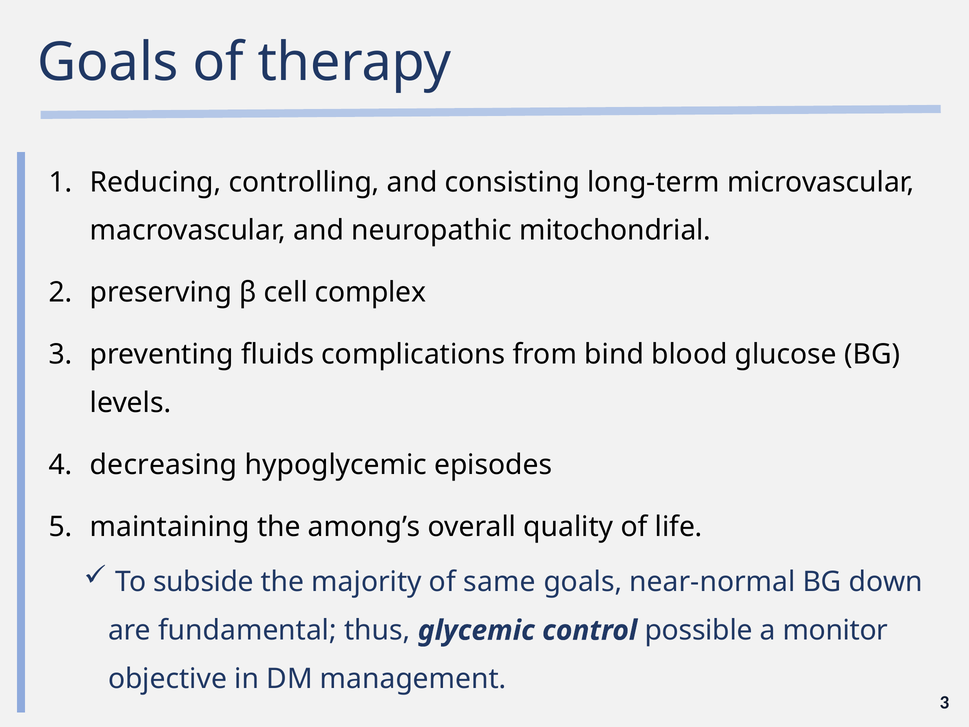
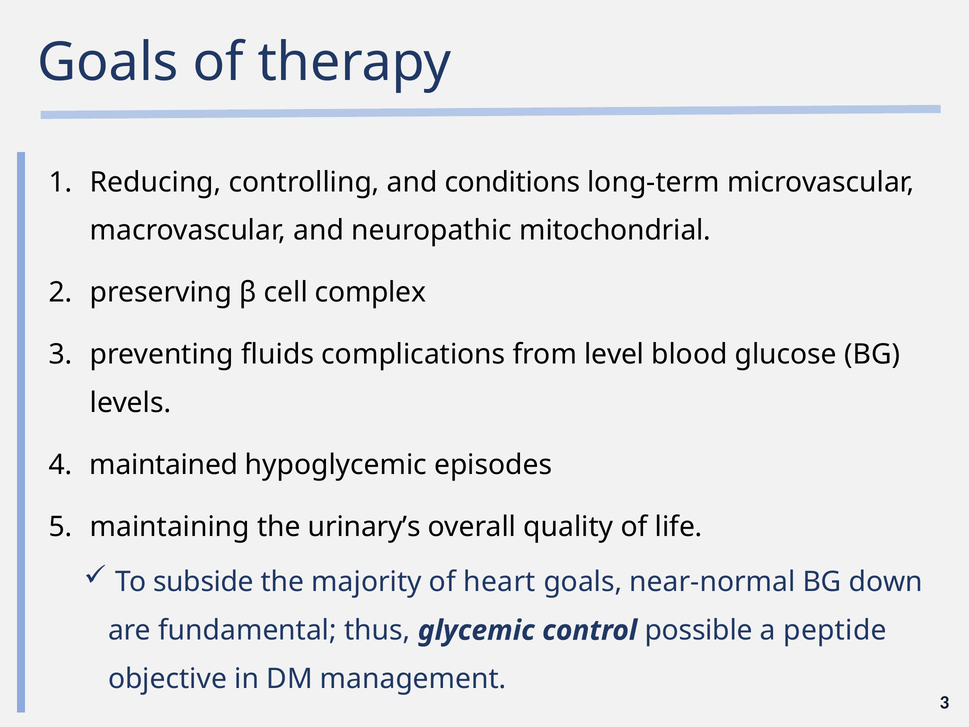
consisting: consisting -> conditions
bind: bind -> level
decreasing: decreasing -> maintained
among’s: among’s -> urinary’s
same: same -> heart
monitor: monitor -> peptide
